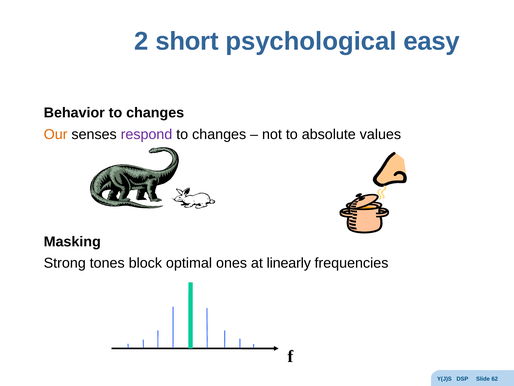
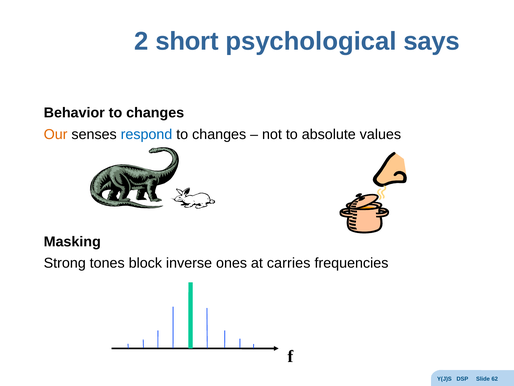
easy: easy -> says
respond colour: purple -> blue
optimal: optimal -> inverse
linearly: linearly -> carries
